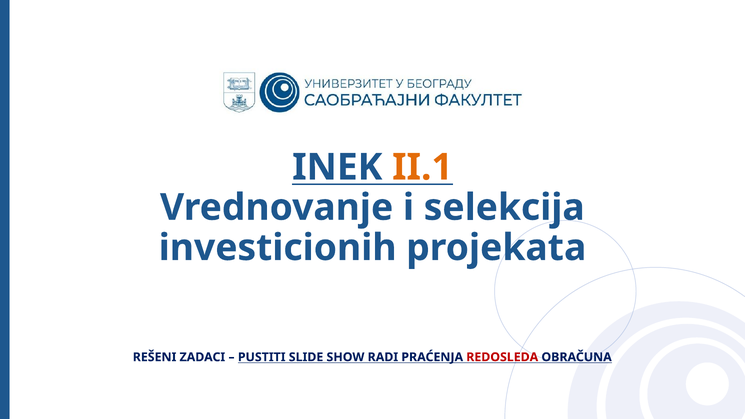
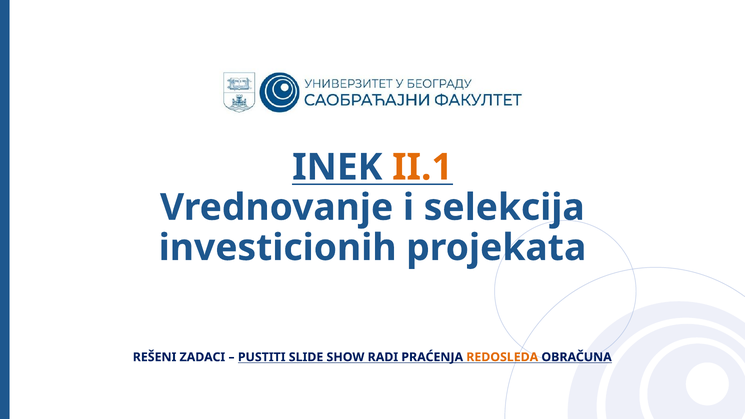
REDOSLEDA colour: red -> orange
